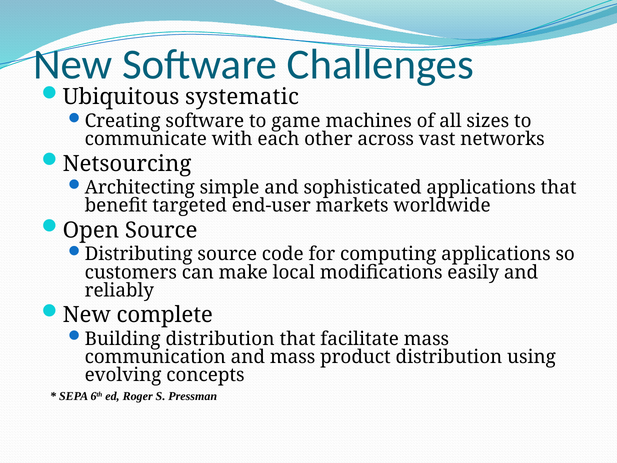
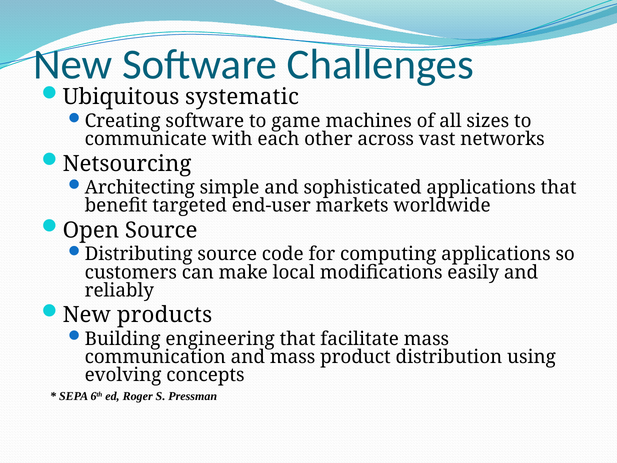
complete: complete -> products
Building distribution: distribution -> engineering
